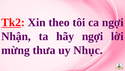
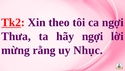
Nhận: Nhận -> Thưa
thưa: thưa -> rằng
